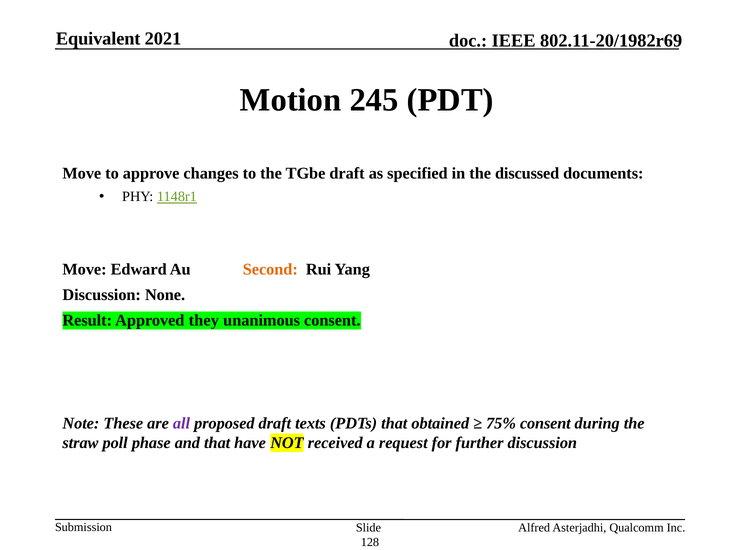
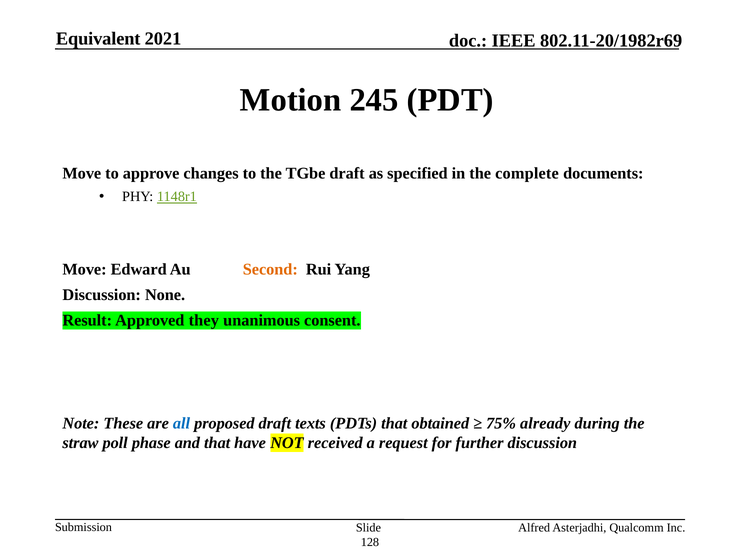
discussed: discussed -> complete
all colour: purple -> blue
75% consent: consent -> already
